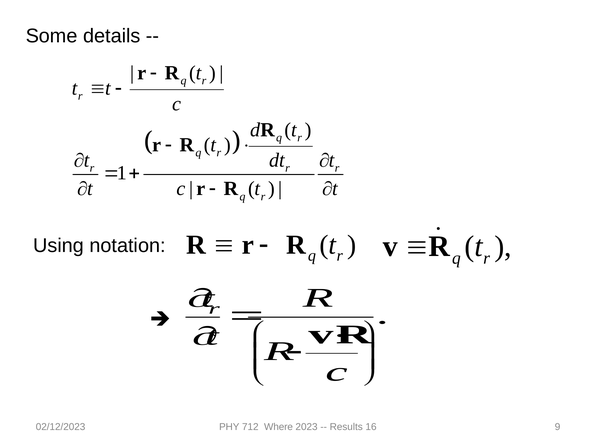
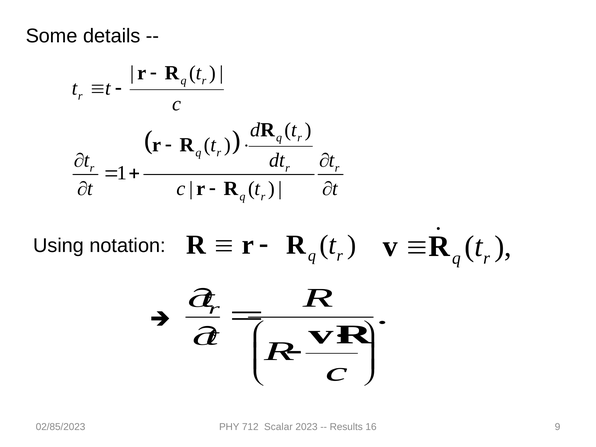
02/12/2023: 02/12/2023 -> 02/85/2023
Where: Where -> Scalar
